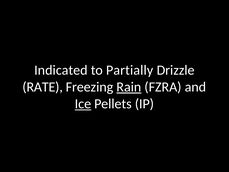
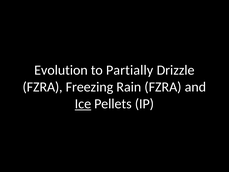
Indicated: Indicated -> Evolution
RATE at (43, 87): RATE -> FZRA
Rain underline: present -> none
